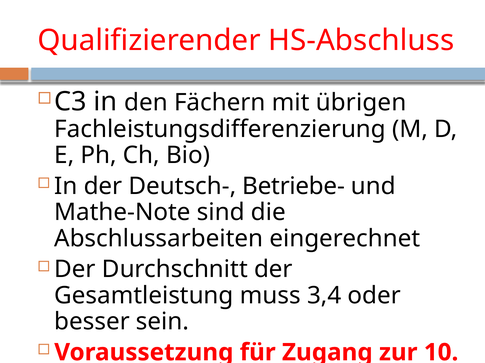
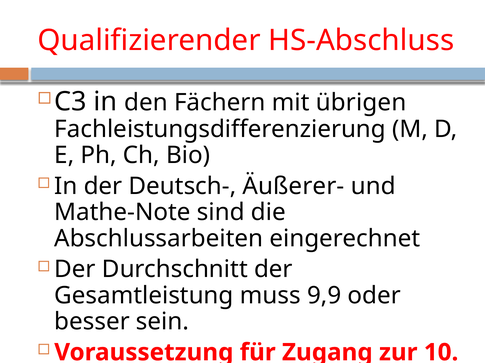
Betriebe-: Betriebe- -> Äußerer-
3,4: 3,4 -> 9,9
